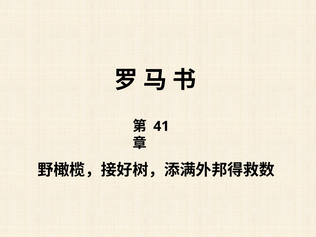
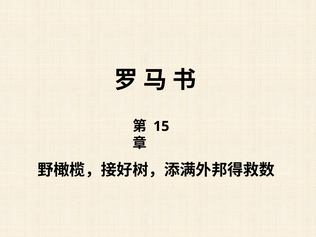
41: 41 -> 15
